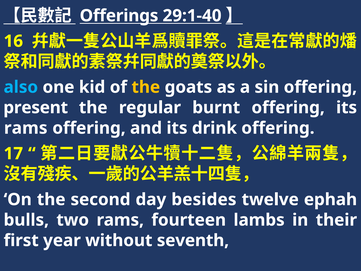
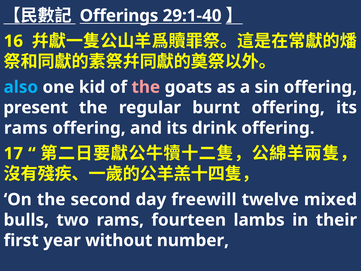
the at (146, 87) colour: yellow -> pink
besides: besides -> freewill
ephah: ephah -> mixed
seventh: seventh -> number
